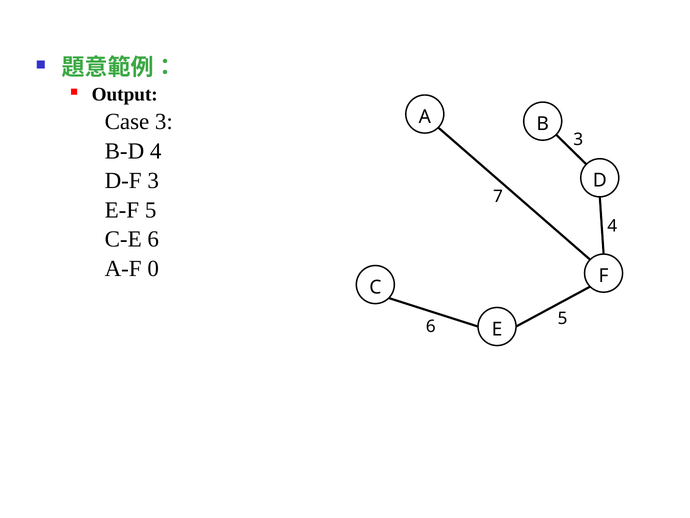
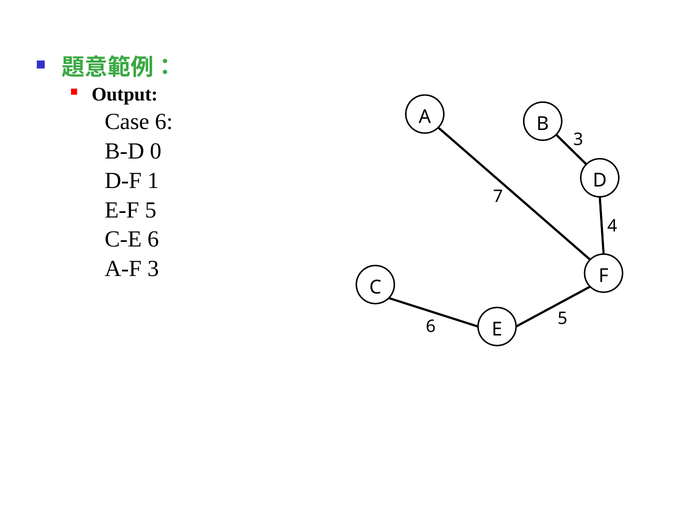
Case 3: 3 -> 6
B-D 4: 4 -> 0
D-F 3: 3 -> 1
A-F 0: 0 -> 3
